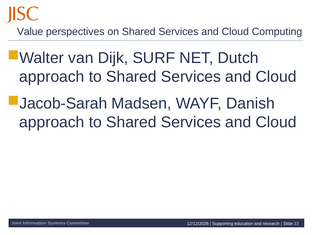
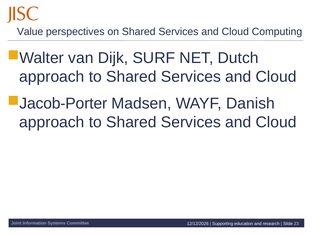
Jacob-Sarah: Jacob-Sarah -> Jacob-Porter
